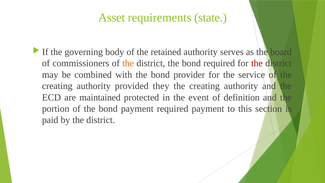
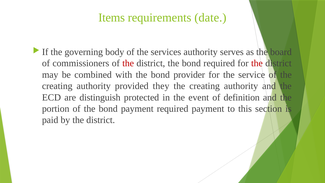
Asset: Asset -> Items
state: state -> date
retained: retained -> services
the at (128, 63) colour: orange -> red
maintained: maintained -> distinguish
